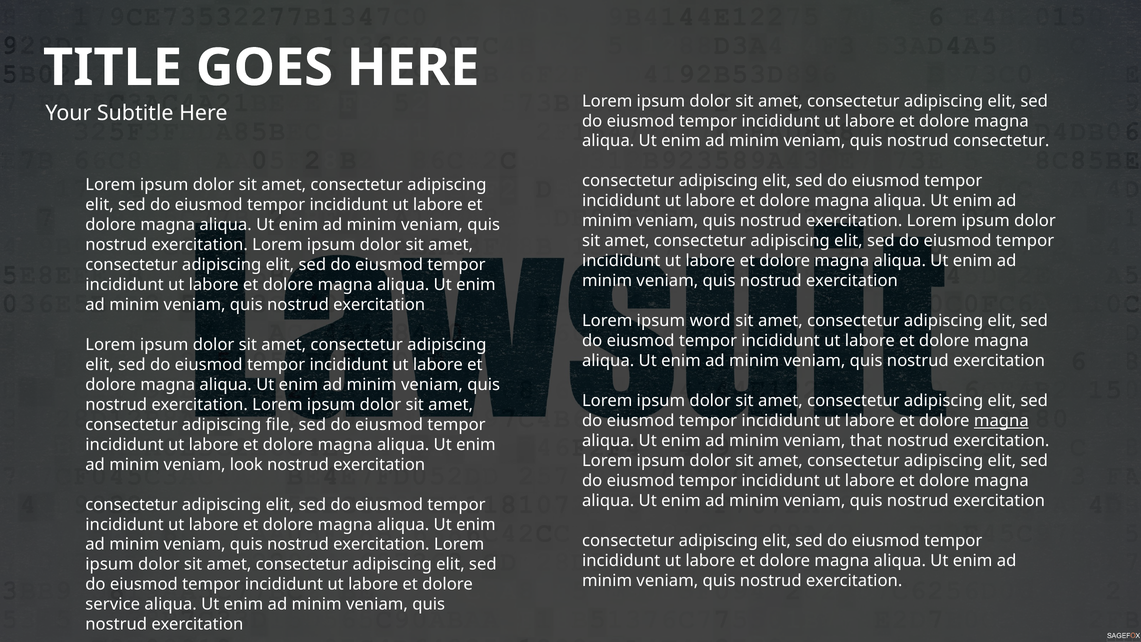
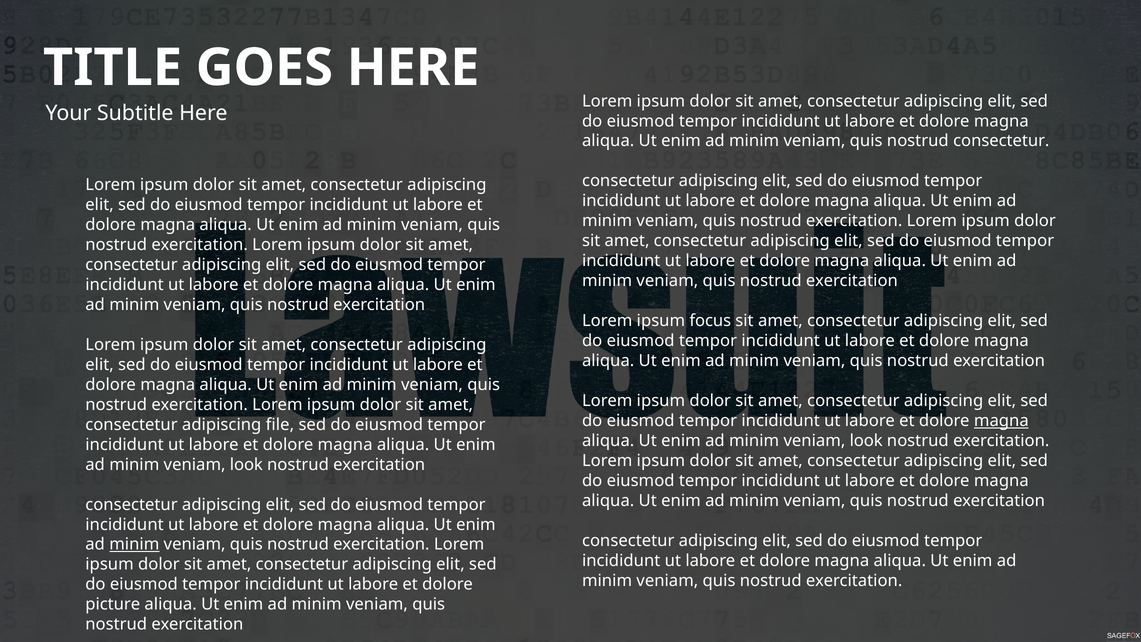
word: word -> focus
that at (866, 441): that -> look
minim at (134, 544) underline: none -> present
service: service -> picture
